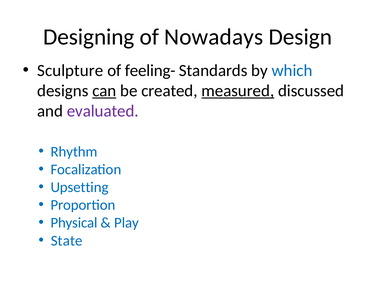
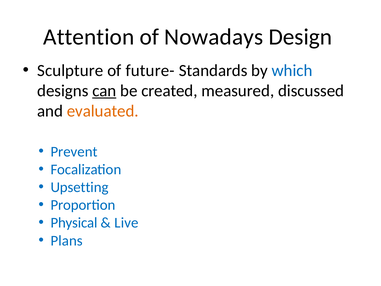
Designing: Designing -> Attention
feeling-: feeling- -> future-
measured underline: present -> none
evaluated colour: purple -> orange
Rhythm: Rhythm -> Prevent
Play: Play -> Live
State: State -> Plans
